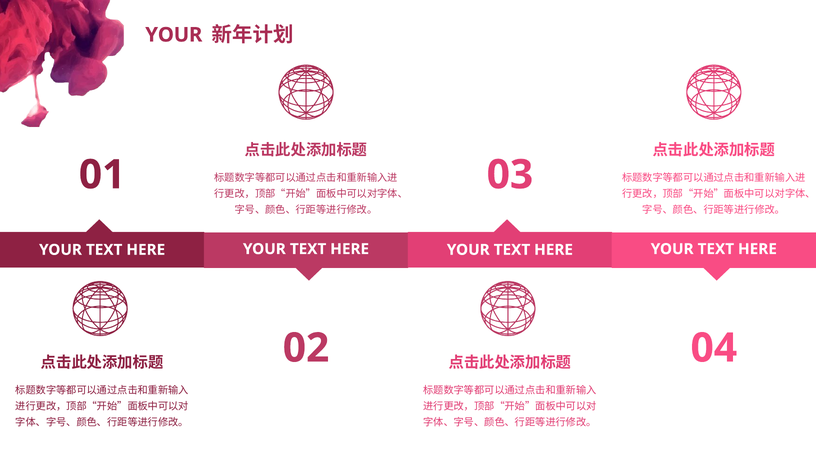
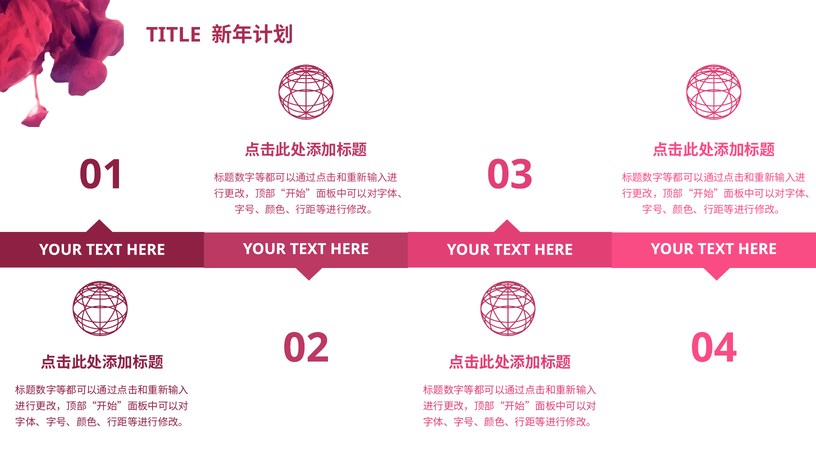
YOUR at (174, 35): YOUR -> TITLE
